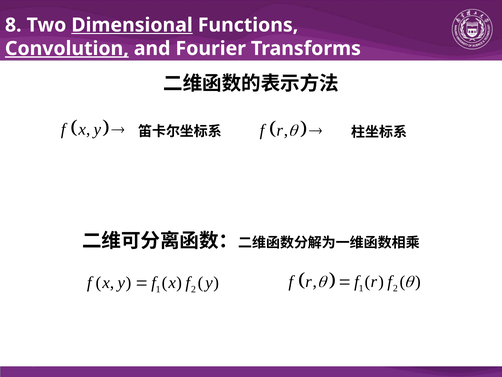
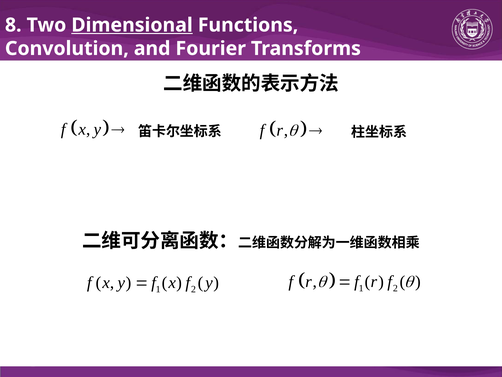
Convolution underline: present -> none
